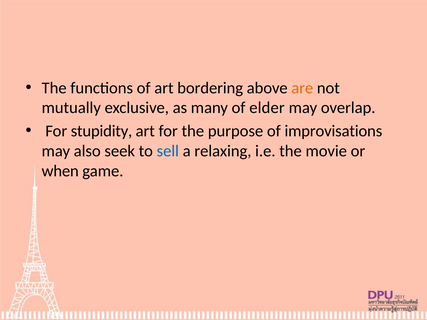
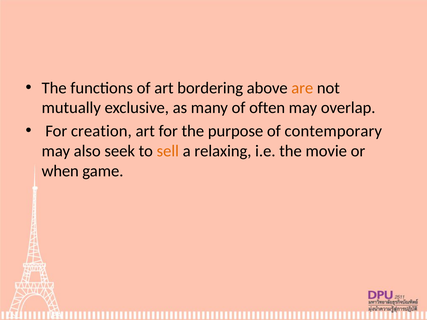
elder: elder -> often
stupidity: stupidity -> creation
improvisations: improvisations -> contemporary
sell colour: blue -> orange
